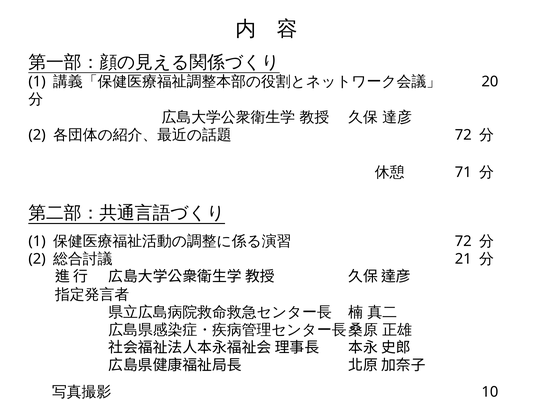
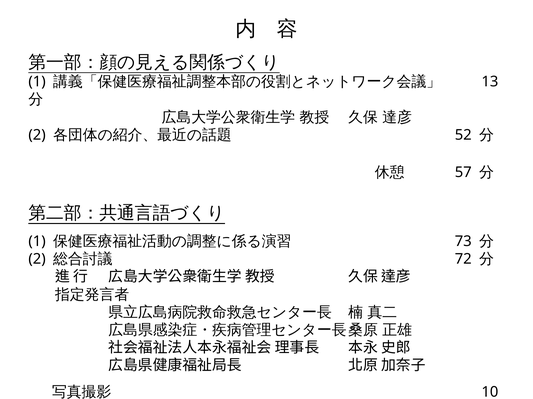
20: 20 -> 13
72 at (463, 135): 72 -> 52
71: 71 -> 57
72 at (463, 242): 72 -> 73
21: 21 -> 72
